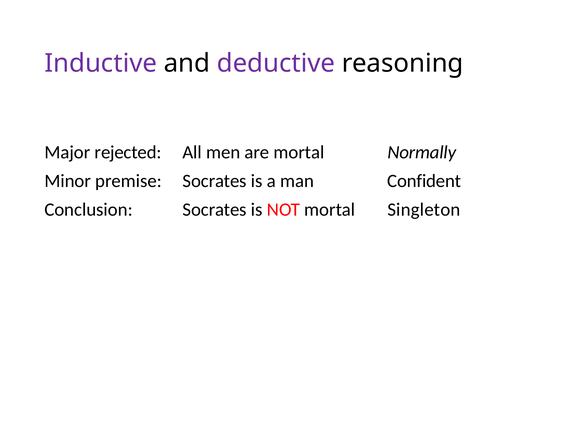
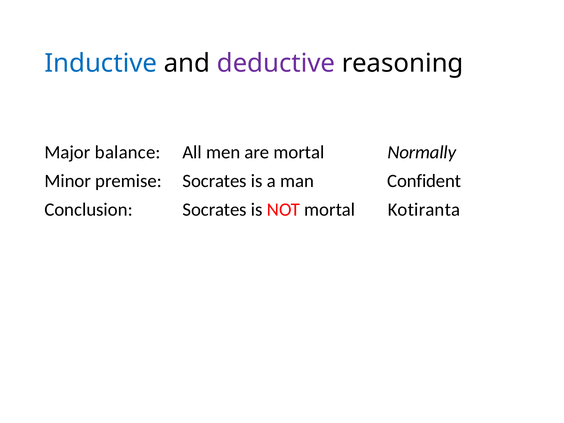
Inductive colour: purple -> blue
rejected: rejected -> balance
Singleton: Singleton -> Kotiranta
